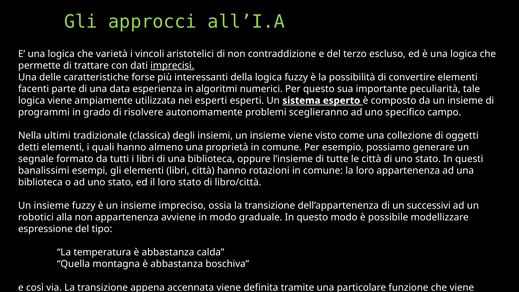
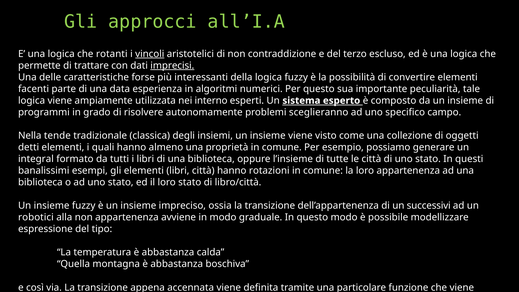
varietà: varietà -> rotanti
vincoli underline: none -> present
nei esperti: esperti -> interno
ultimi: ultimi -> tende
segnale: segnale -> integral
